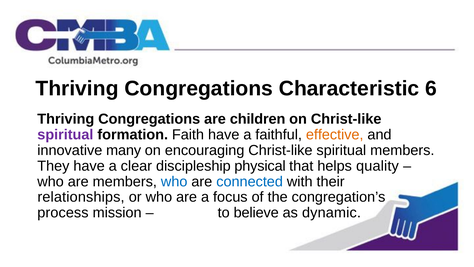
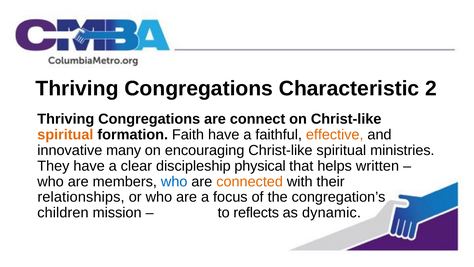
6: 6 -> 2
children: children -> connect
spiritual at (65, 134) colour: purple -> orange
spiritual members: members -> ministries
quality: quality -> written
connected colour: blue -> orange
process: process -> children
believe: believe -> reflects
